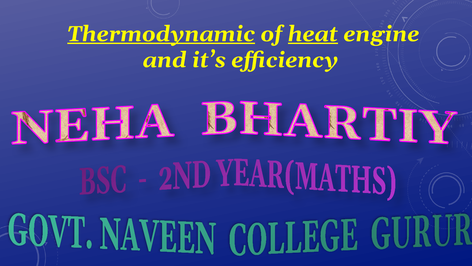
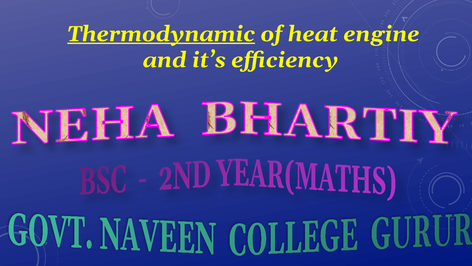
heat underline: present -> none
